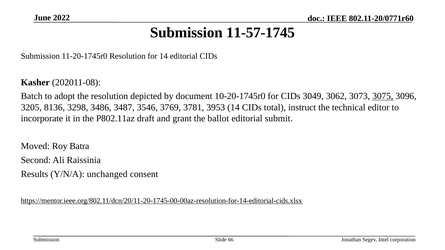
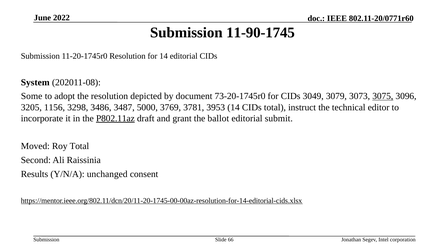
11-57-1745: 11-57-1745 -> 11-90-1745
Kasher: Kasher -> System
Batch: Batch -> Some
10-20-1745r0: 10-20-1745r0 -> 73-20-1745r0
3062: 3062 -> 3079
8136: 8136 -> 1156
3546: 3546 -> 5000
P802.11az underline: none -> present
Roy Batra: Batra -> Total
